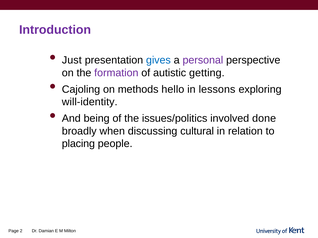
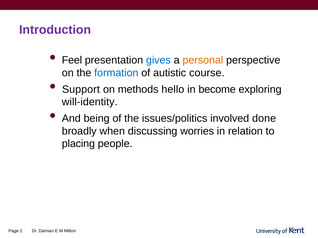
Just: Just -> Feel
personal colour: purple -> orange
formation colour: purple -> blue
getting: getting -> course
Cajoling: Cajoling -> Support
lessons: lessons -> become
cultural: cultural -> worries
